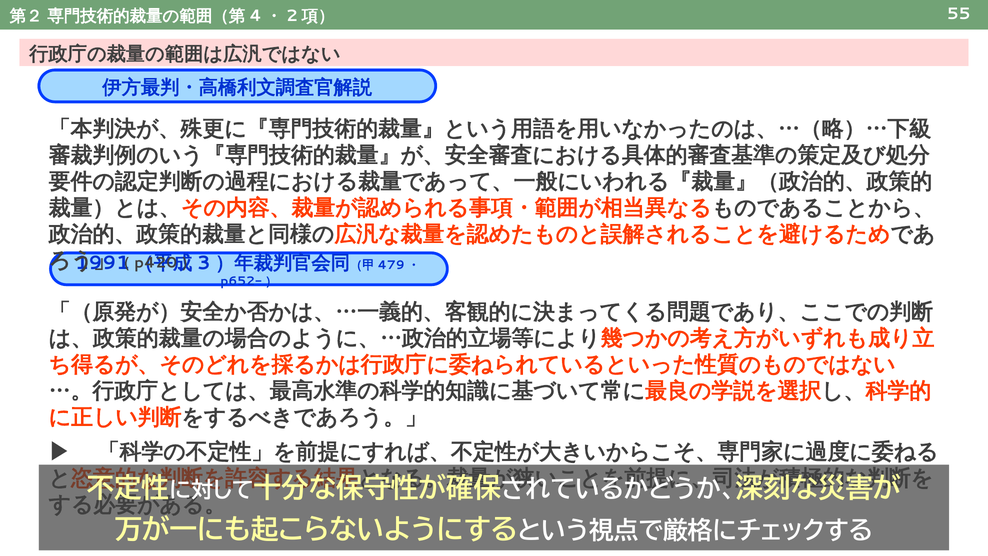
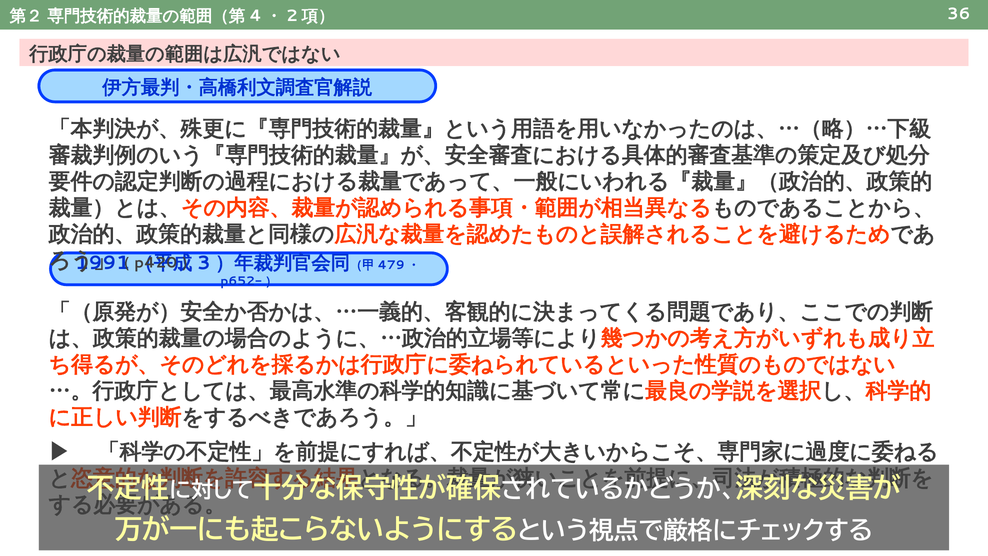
55: 55 -> 36
